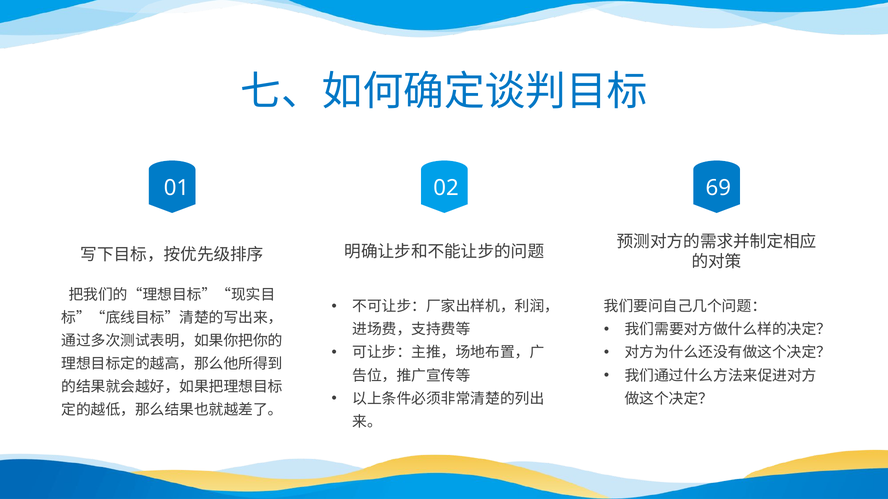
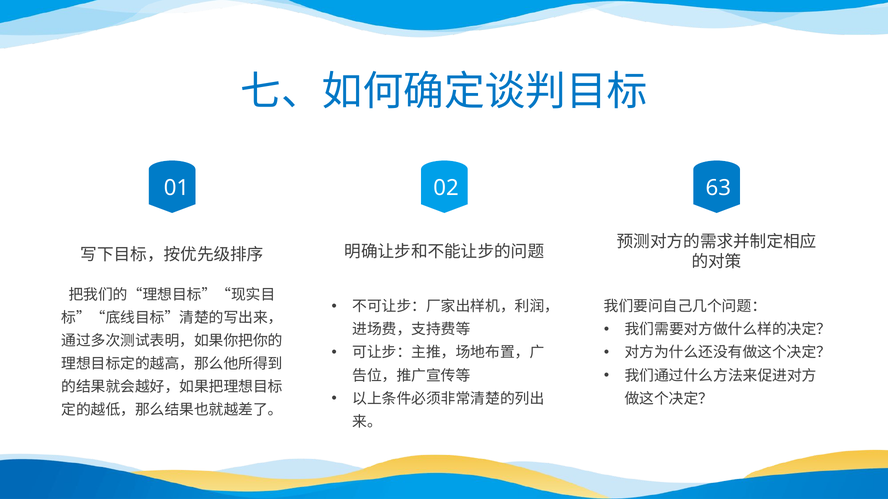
69: 69 -> 63
